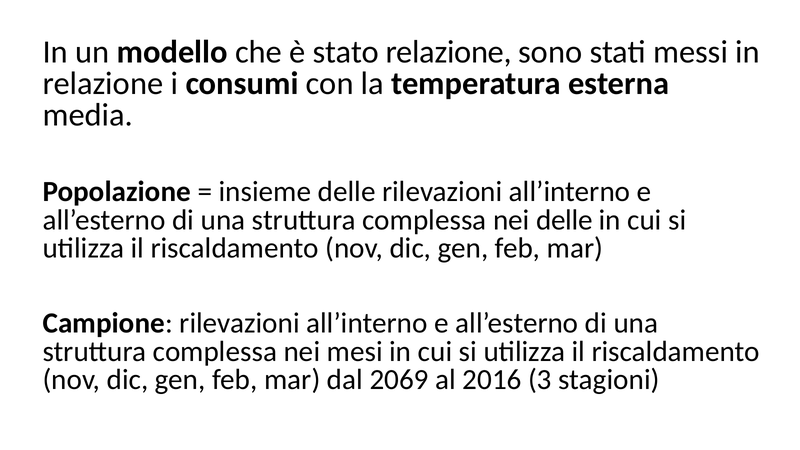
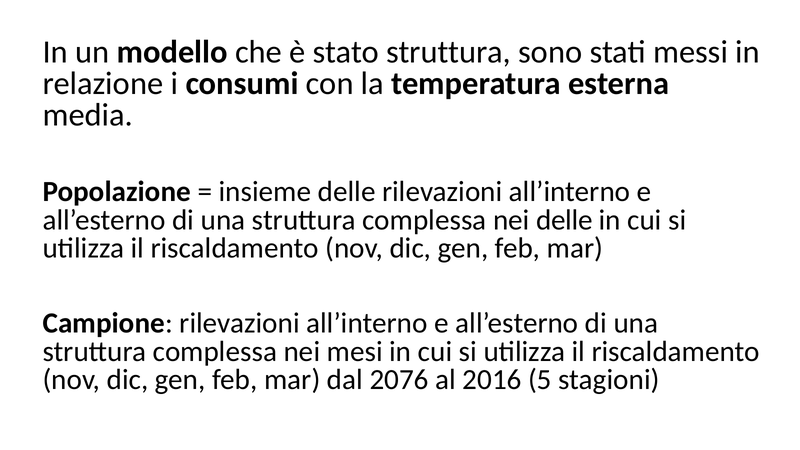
stato relazione: relazione -> struttura
2069: 2069 -> 2076
3: 3 -> 5
